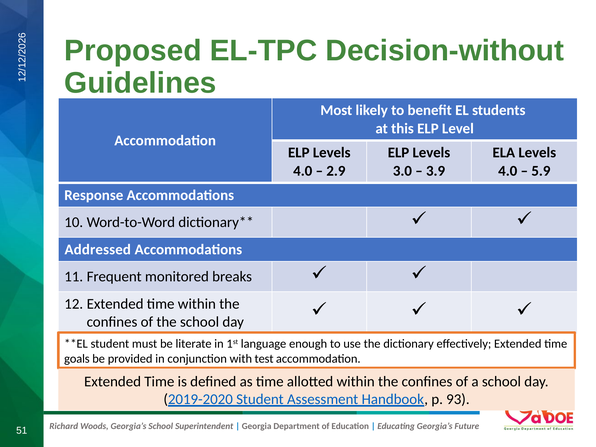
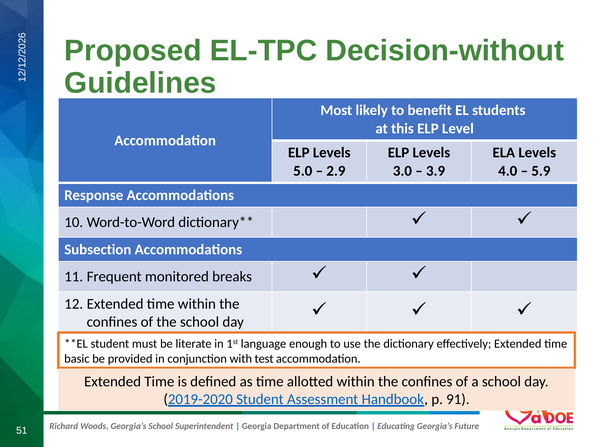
4.0 at (303, 171): 4.0 -> 5.0
Addressed: Addressed -> Subsection
goals: goals -> basic
93: 93 -> 91
